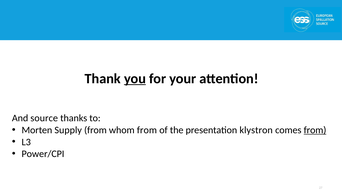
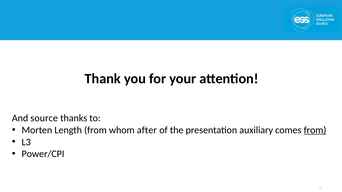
you underline: present -> none
Supply: Supply -> Length
whom from: from -> after
klystron: klystron -> auxiliary
